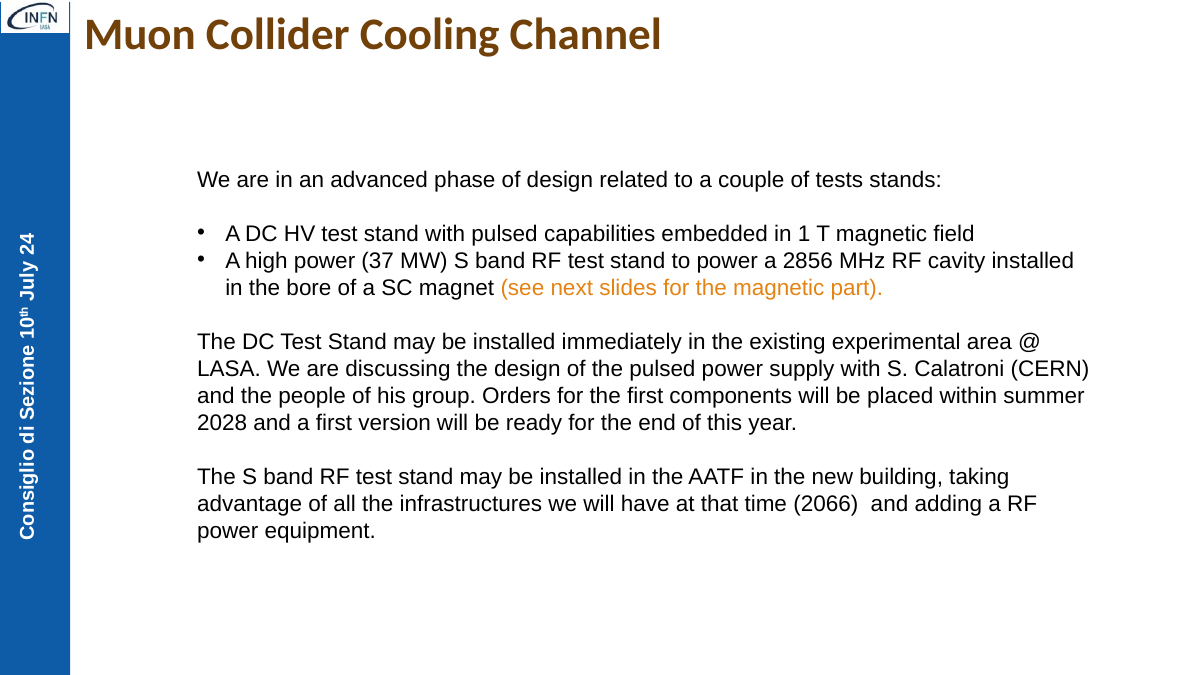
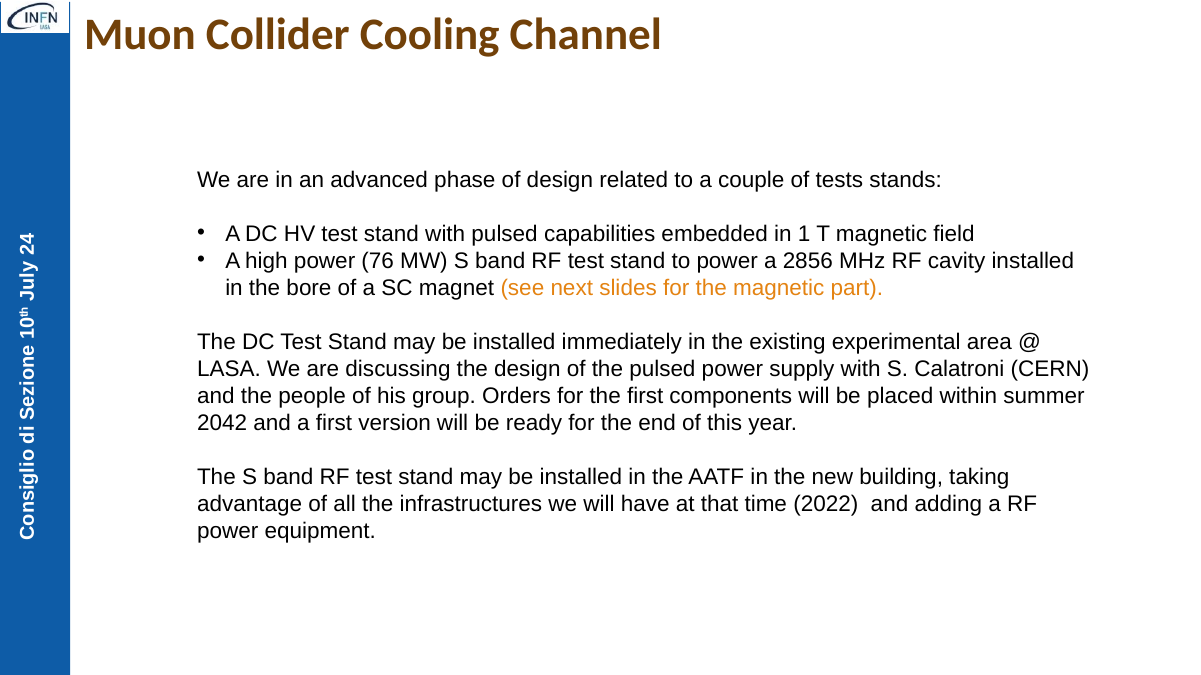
37: 37 -> 76
2028: 2028 -> 2042
2066: 2066 -> 2022
